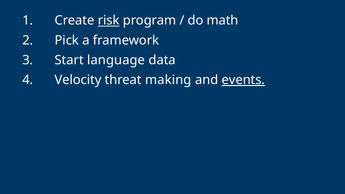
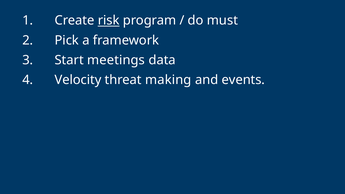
math: math -> must
language: language -> meetings
events underline: present -> none
